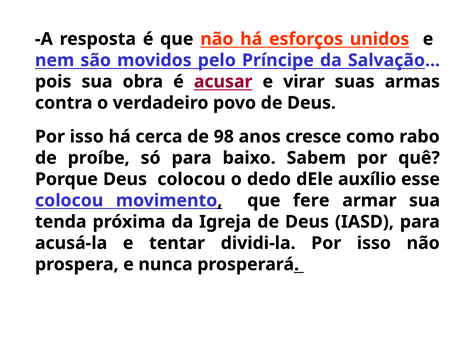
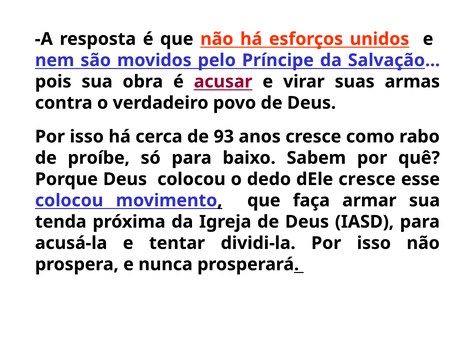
98: 98 -> 93
dEle auxílio: auxílio -> cresce
fere: fere -> faça
